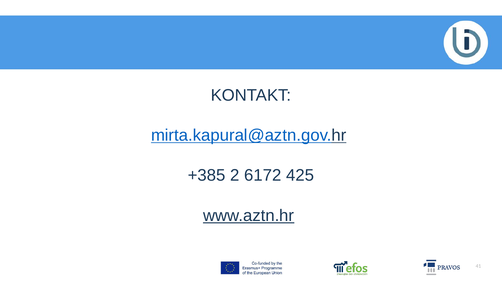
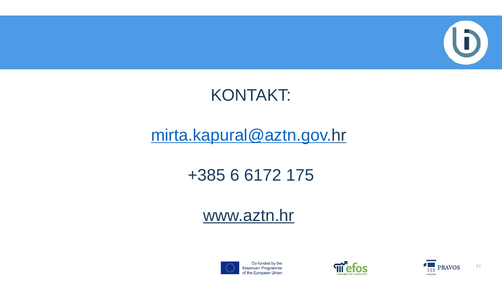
2: 2 -> 6
425: 425 -> 175
